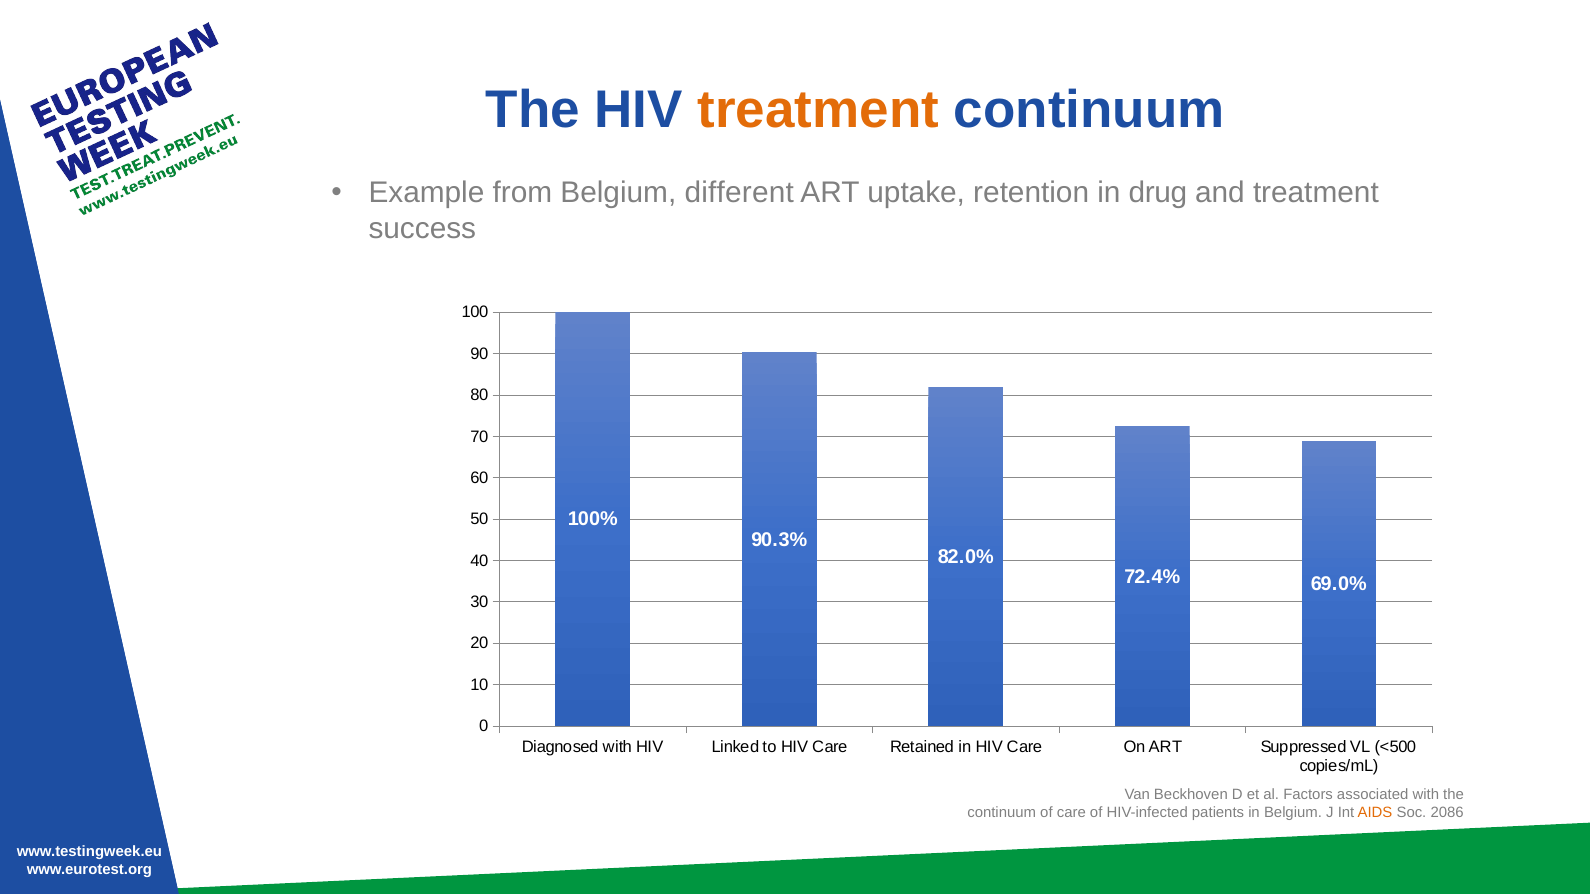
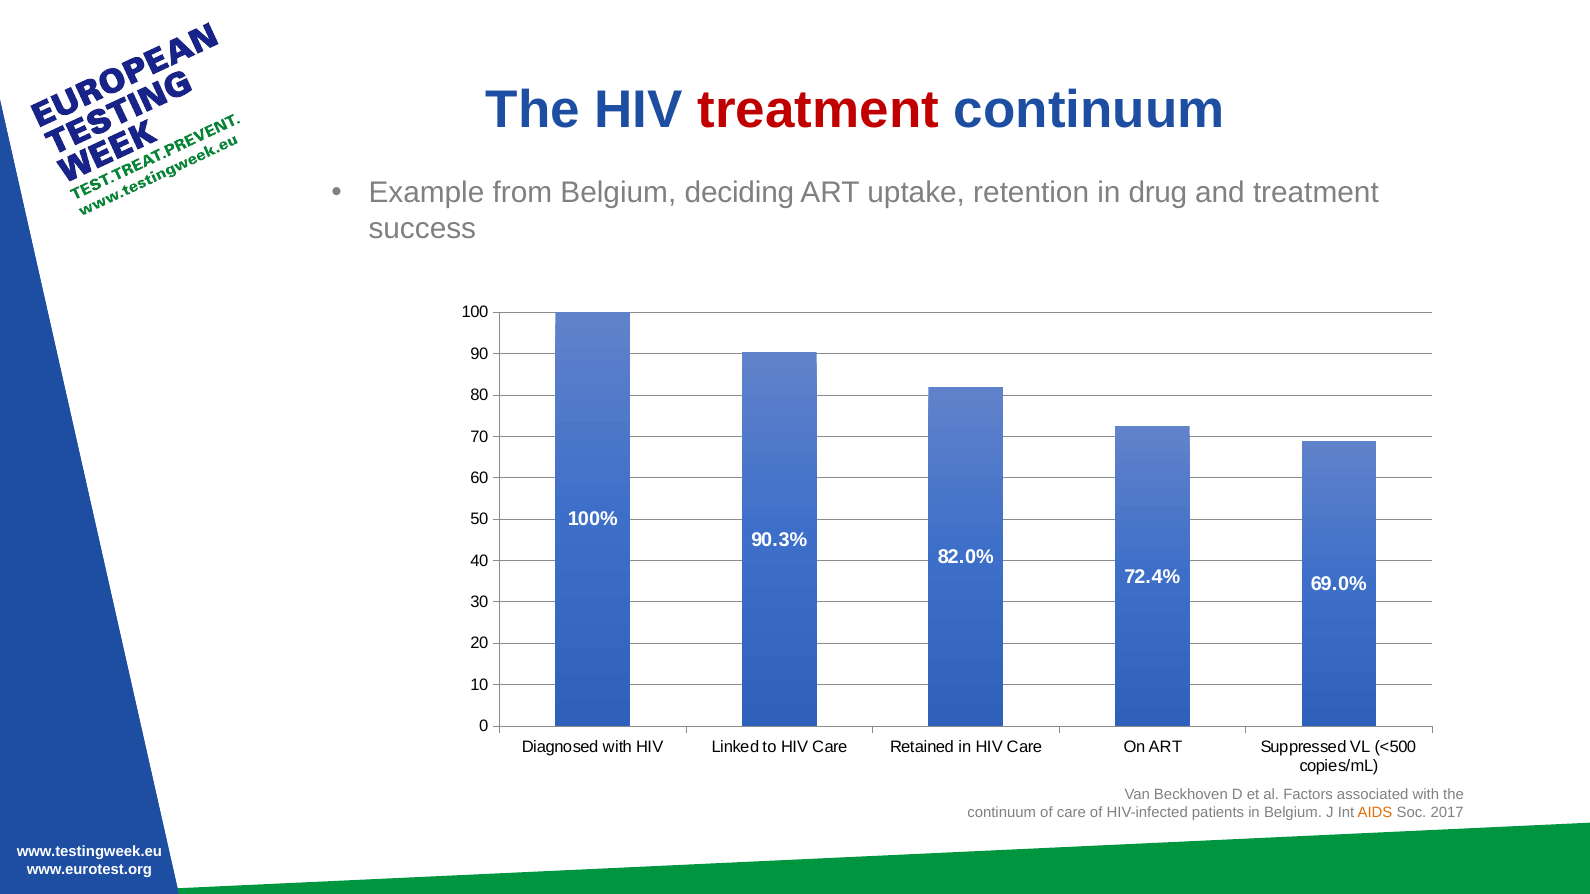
treatment at (818, 110) colour: orange -> red
different: different -> deciding
2086: 2086 -> 2017
